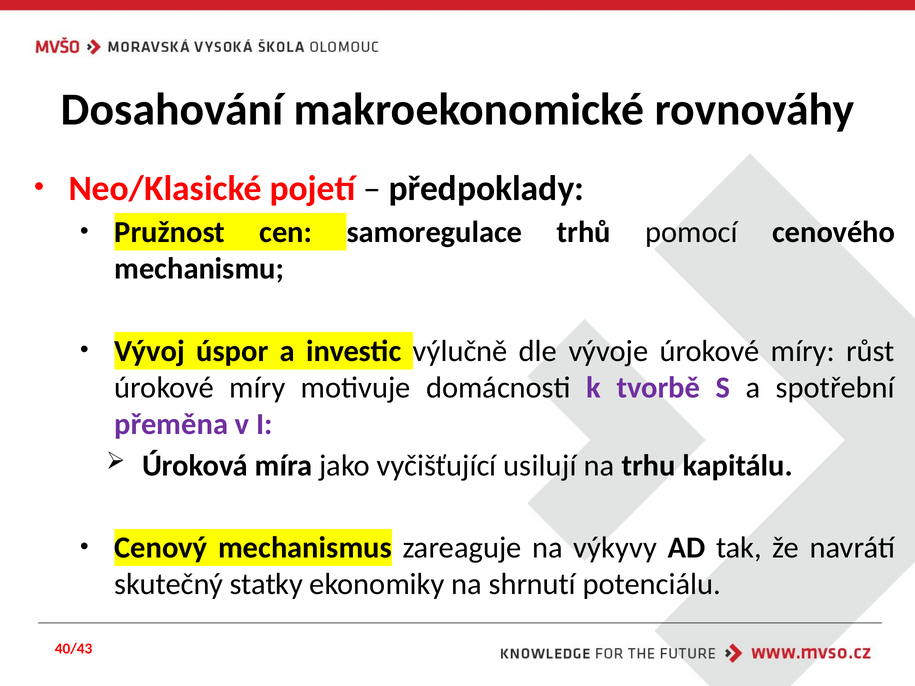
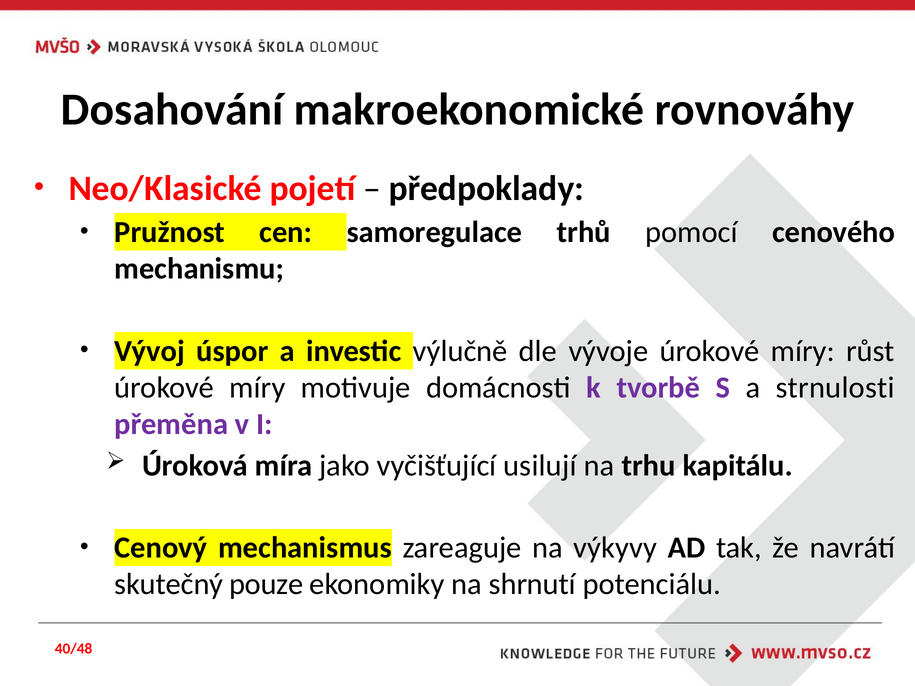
spotřební: spotřební -> strnulosti
statky: statky -> pouze
40/43: 40/43 -> 40/48
